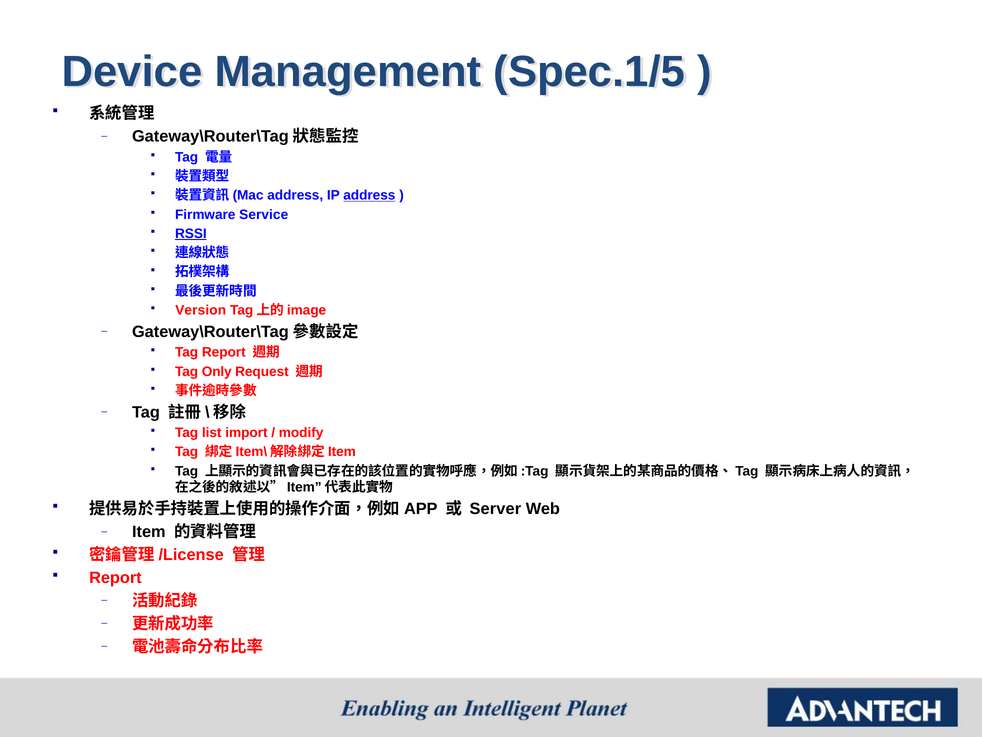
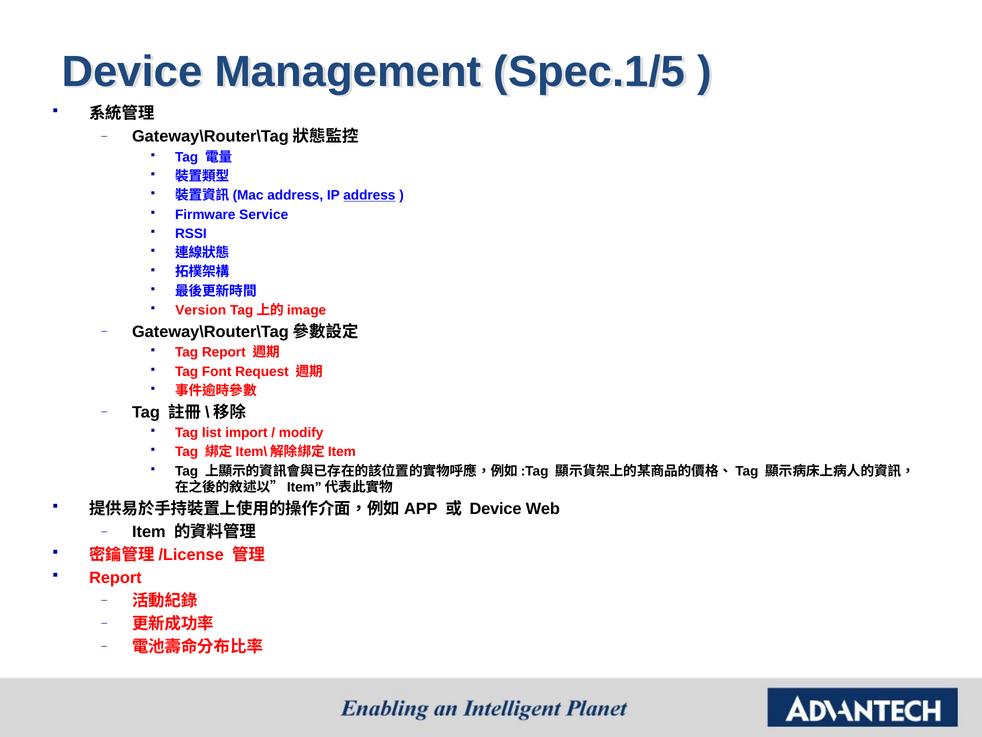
RSSI underline: present -> none
Only: Only -> Font
Server at (495, 509): Server -> Device
